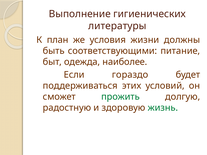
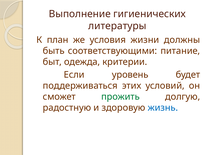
наиболее: наиболее -> критерии
гораздо: гораздо -> уровень
жизнь colour: green -> blue
